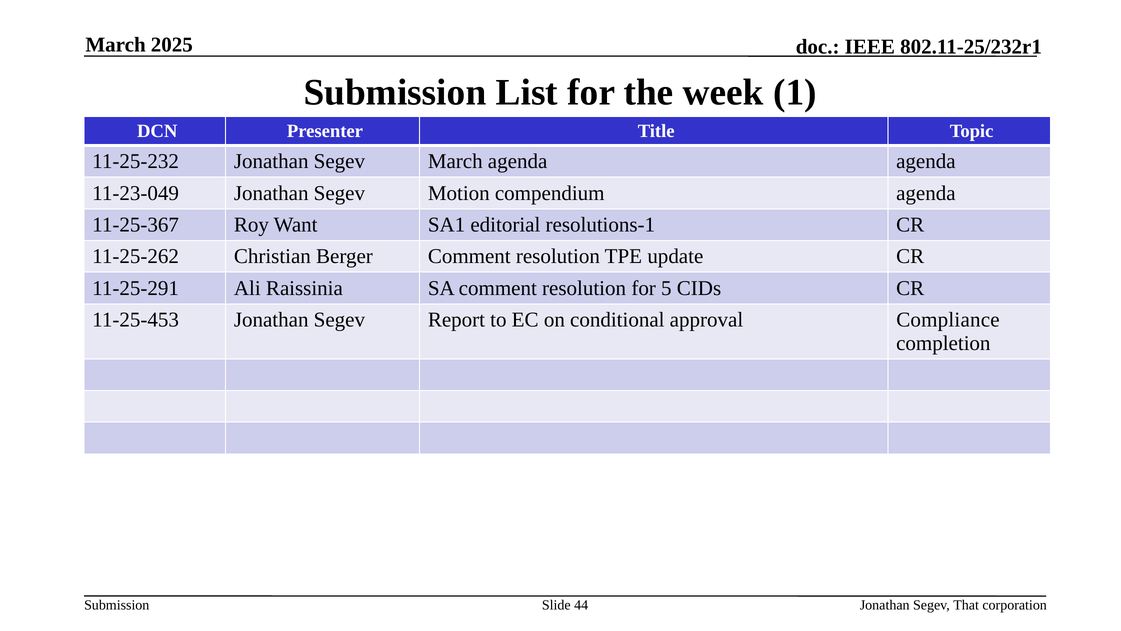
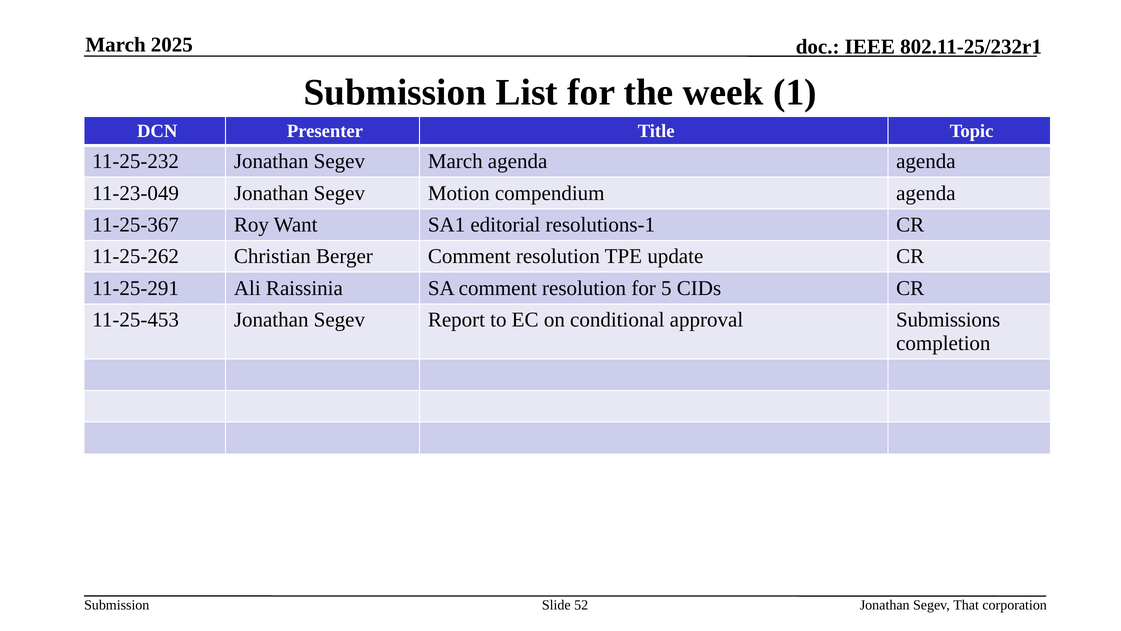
Compliance: Compliance -> Submissions
44: 44 -> 52
